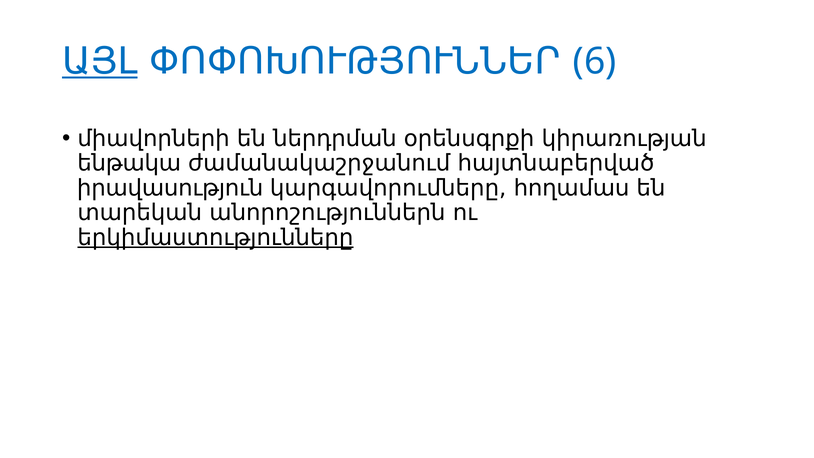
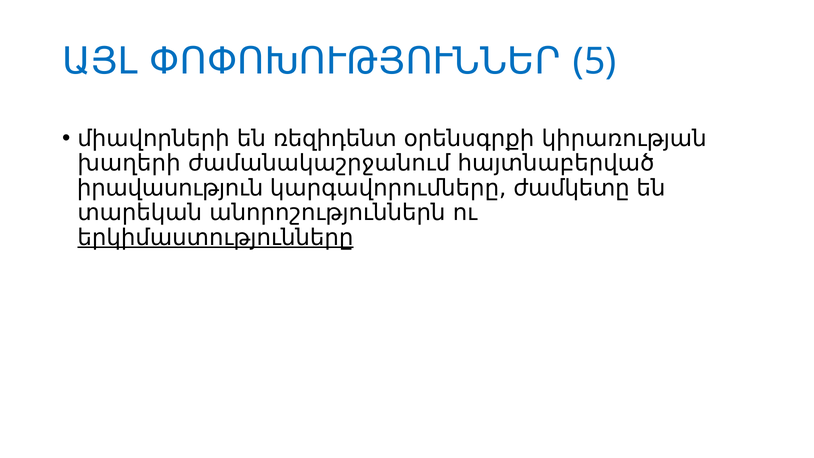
ԱՅԼ underline: present -> none
6: 6 -> 5
ներդրման: ներդրման -> ռեզիդենտ
ենթակա: ենթակա -> խաղերի
հողամաս: հողամաս -> ժամկետը
